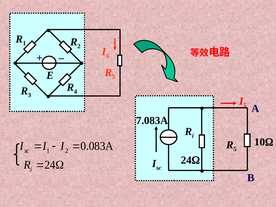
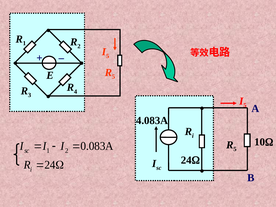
7.083A: 7.083A -> 4.083A
